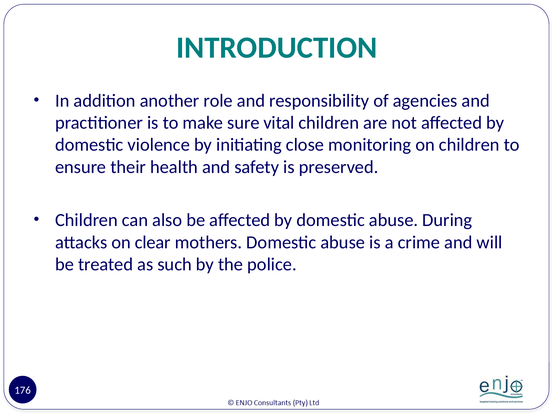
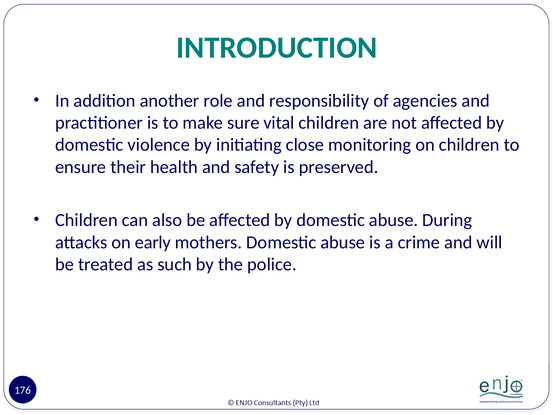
clear: clear -> early
